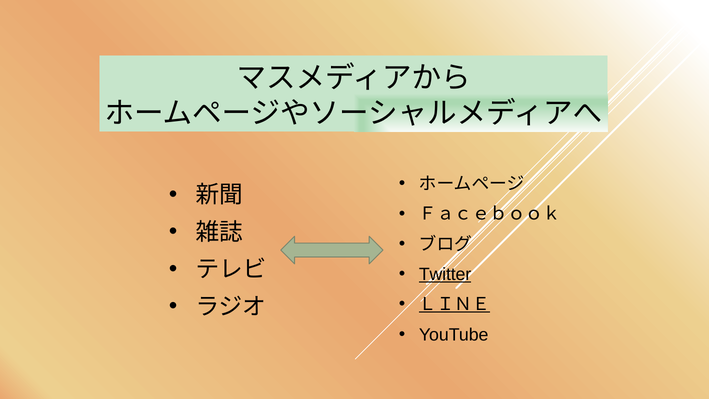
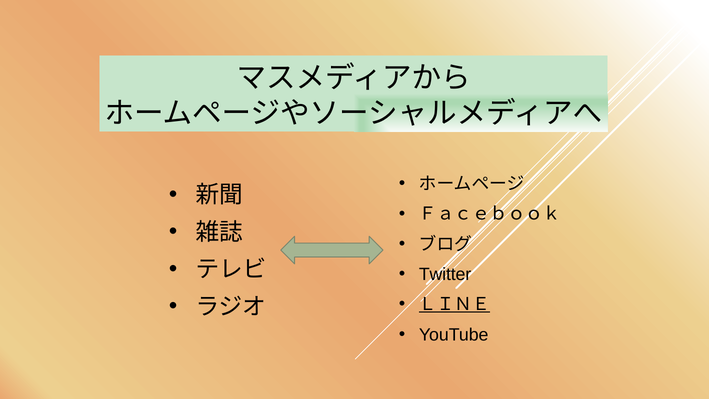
Twitter underline: present -> none
